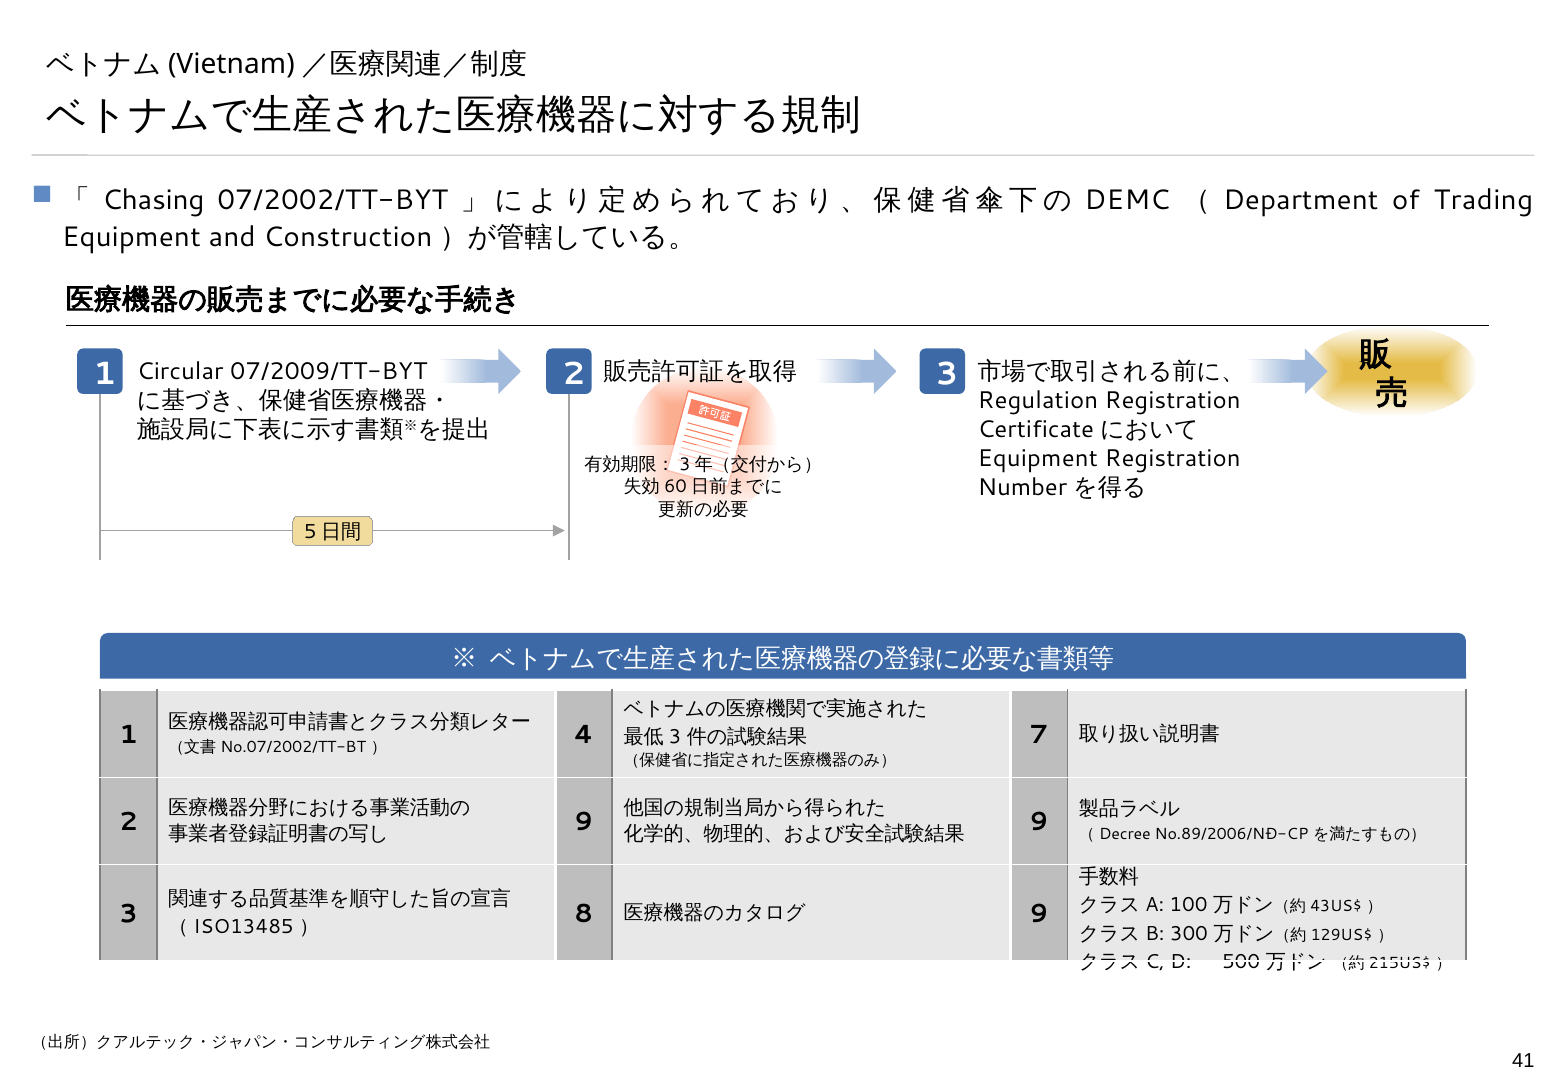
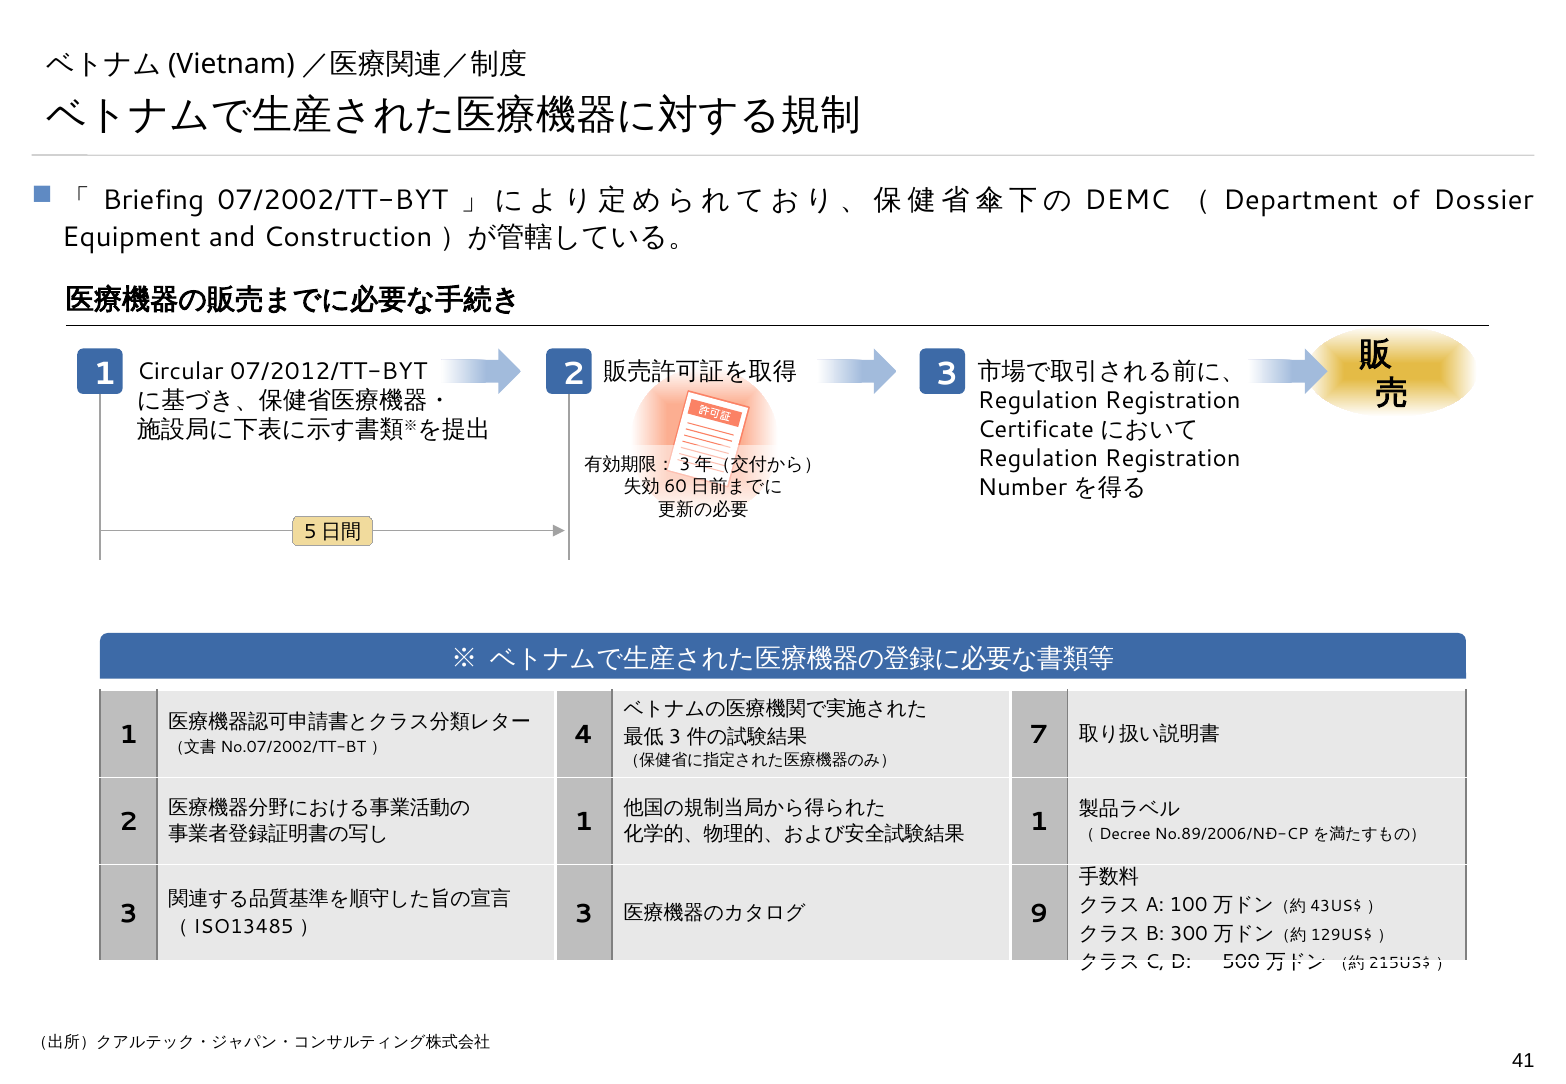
Chasing: Chasing -> Briefing
Trading: Trading -> Dossier
07/2009/TT-BYT: 07/2009/TT-BYT -> 07/2012/TT-BYT
Equipment at (1038, 458): Equipment -> Regulation
9 at (584, 822): 9 -> 1
9 at (1039, 822): 9 -> 1
8 at (584, 914): 8 -> 3
